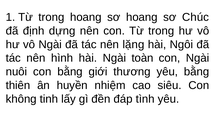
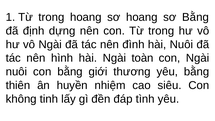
sơ Chúc: Chúc -> Bằng
lặng: lặng -> đình
hài Ngôi: Ngôi -> Nuôi
